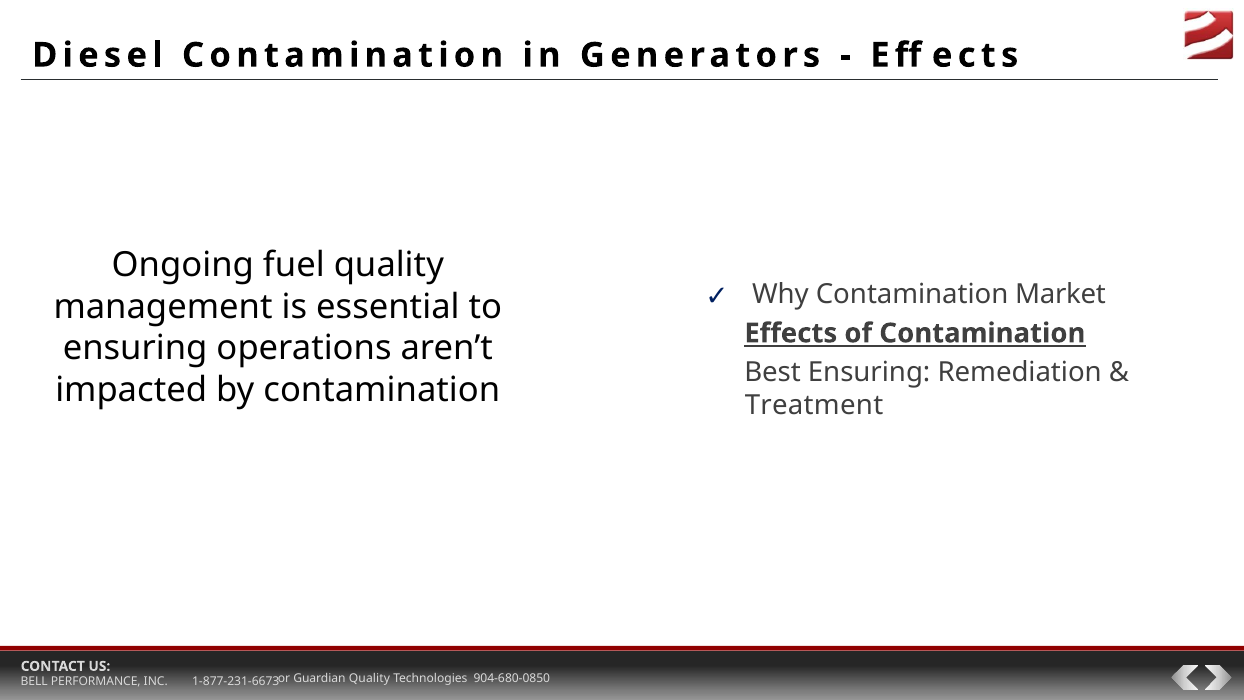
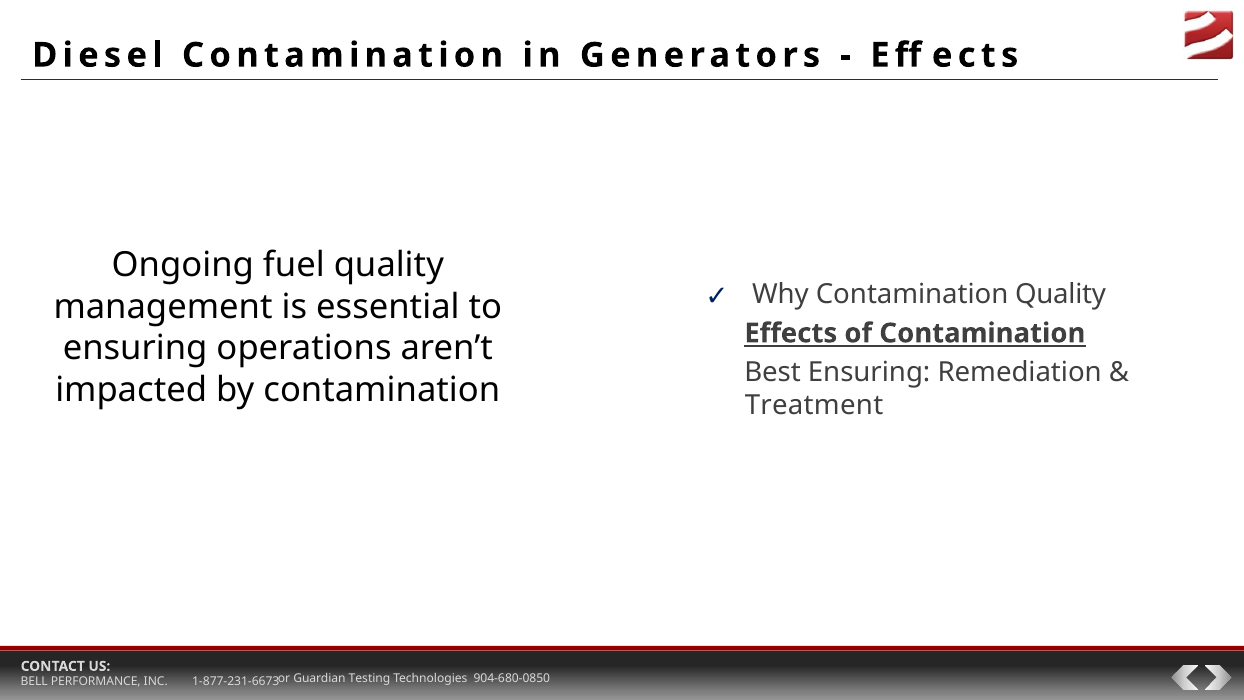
Contamination Market: Market -> Quality
Guardian Quality: Quality -> Testing
